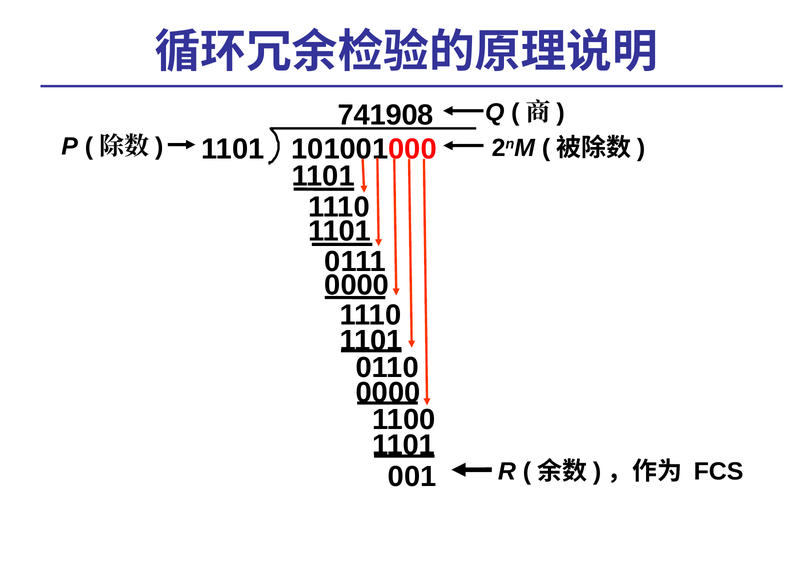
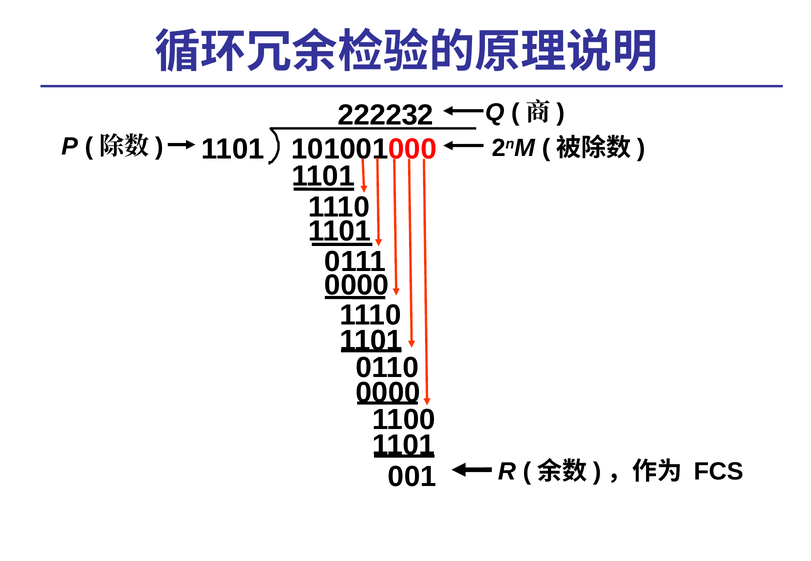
741908: 741908 -> 222232
